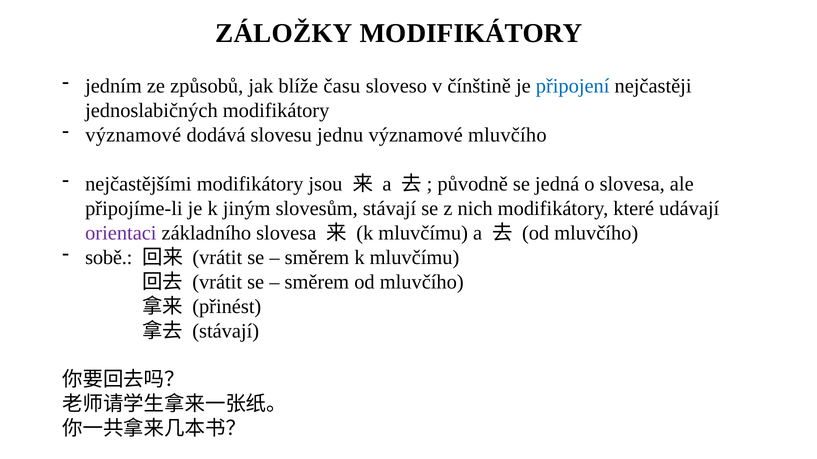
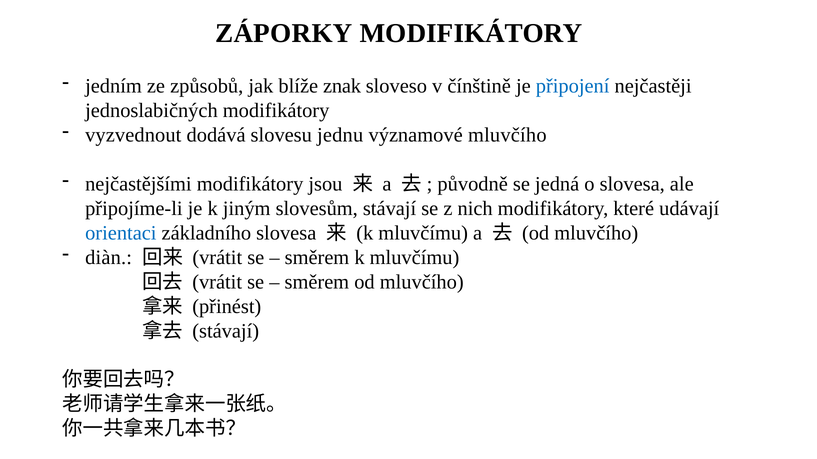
ZÁLOŽKY: ZÁLOŽKY -> ZÁPORKY
času: času -> znak
významové at (133, 135): významové -> vyzvednout
orientaci colour: purple -> blue
sobě: sobě -> diàn
